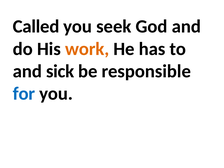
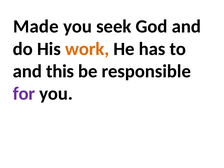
Called: Called -> Made
sick: sick -> this
for colour: blue -> purple
